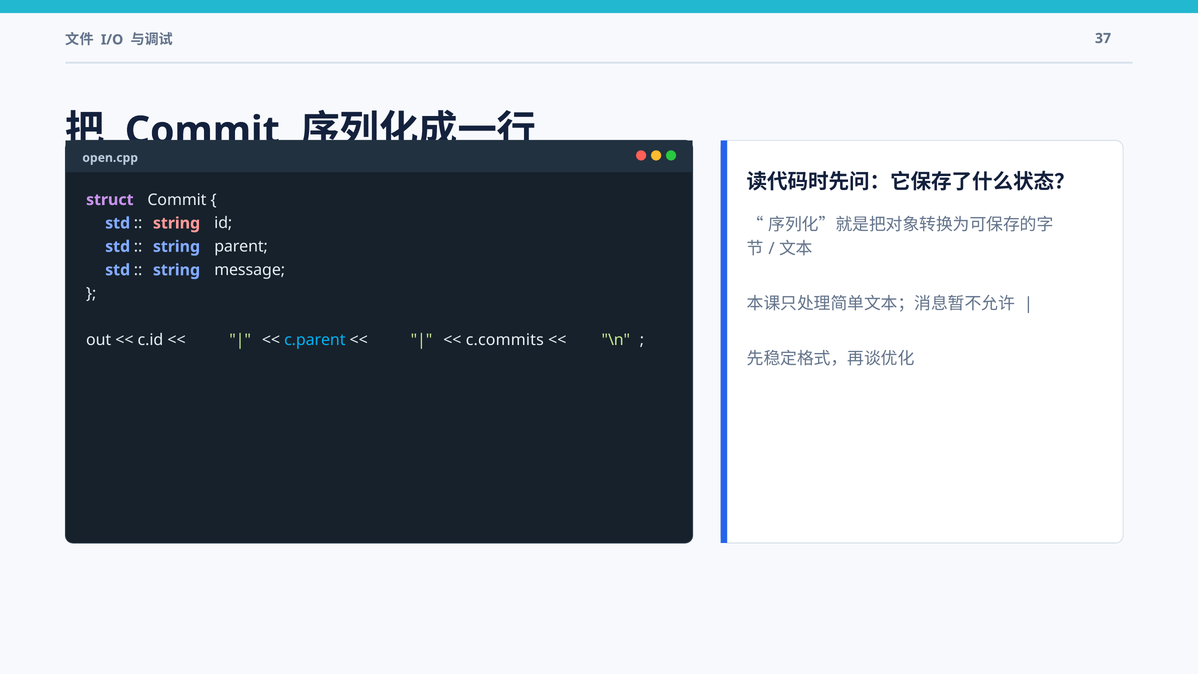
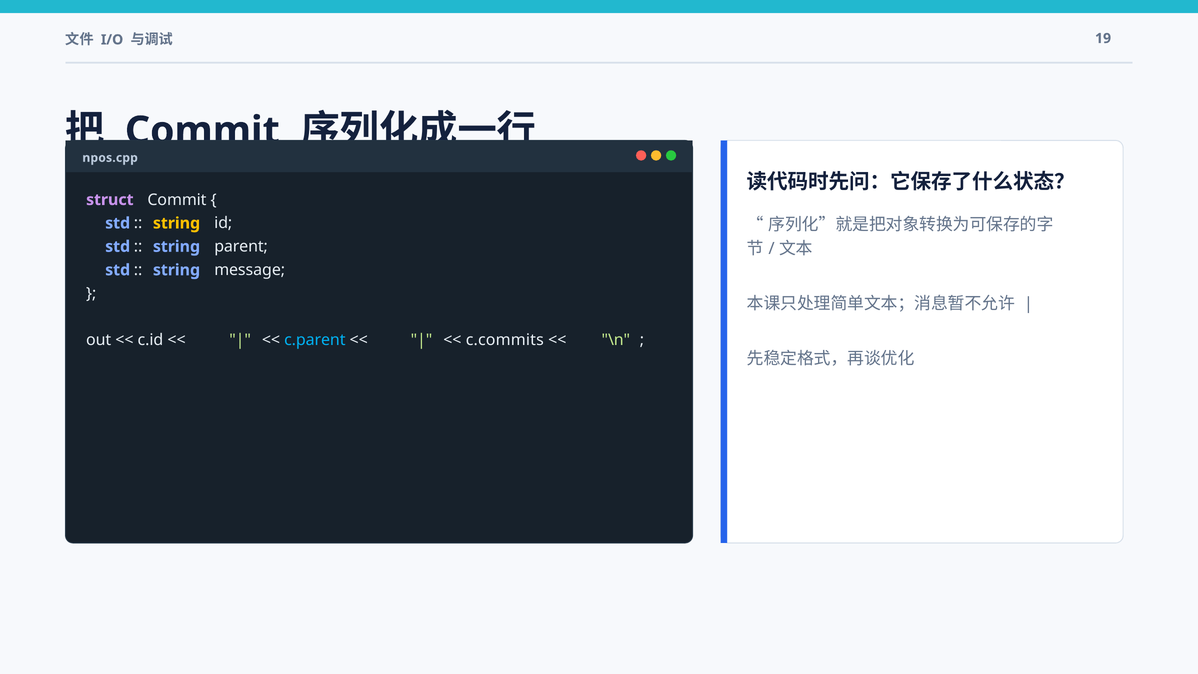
37: 37 -> 19
open.cpp: open.cpp -> npos.cpp
string at (177, 223) colour: pink -> yellow
